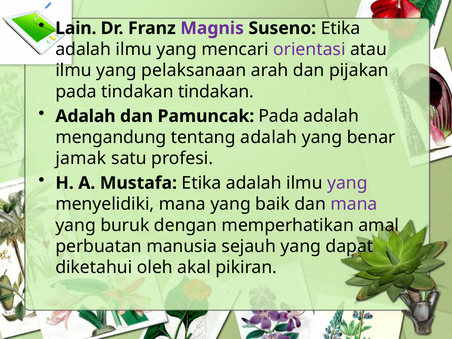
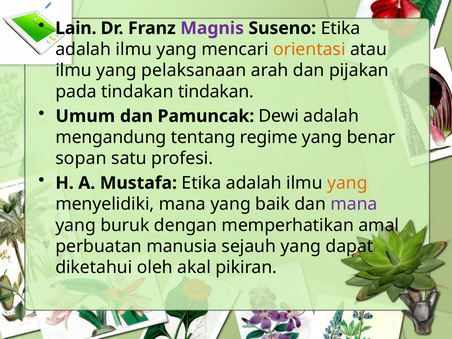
orientasi colour: purple -> orange
Adalah at (85, 116): Adalah -> Umum
Pamuncak Pada: Pada -> Dewi
tentang adalah: adalah -> regime
jamak: jamak -> sopan
yang at (347, 183) colour: purple -> orange
